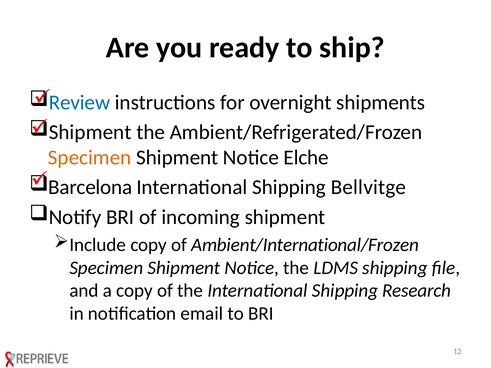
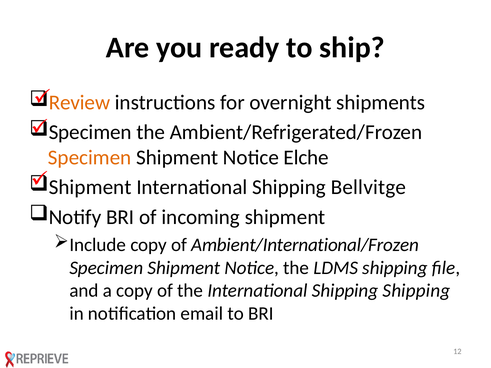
Review colour: blue -> orange
Shipment at (90, 132): Shipment -> Specimen
Barcelona at (90, 187): Barcelona -> Shipment
Shipping Research: Research -> Shipping
